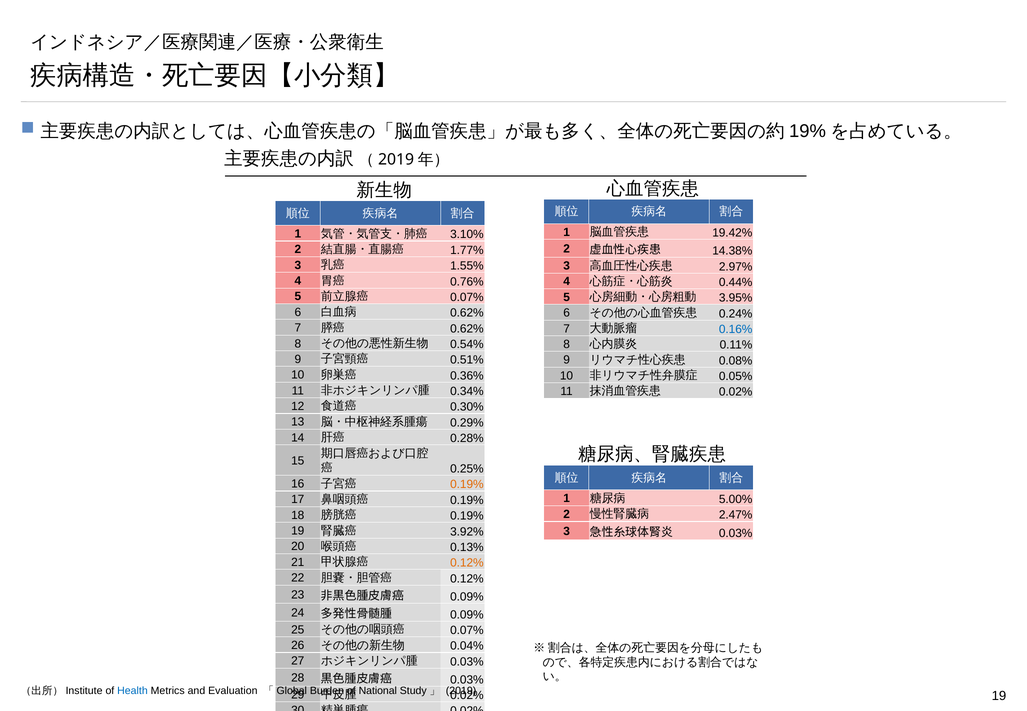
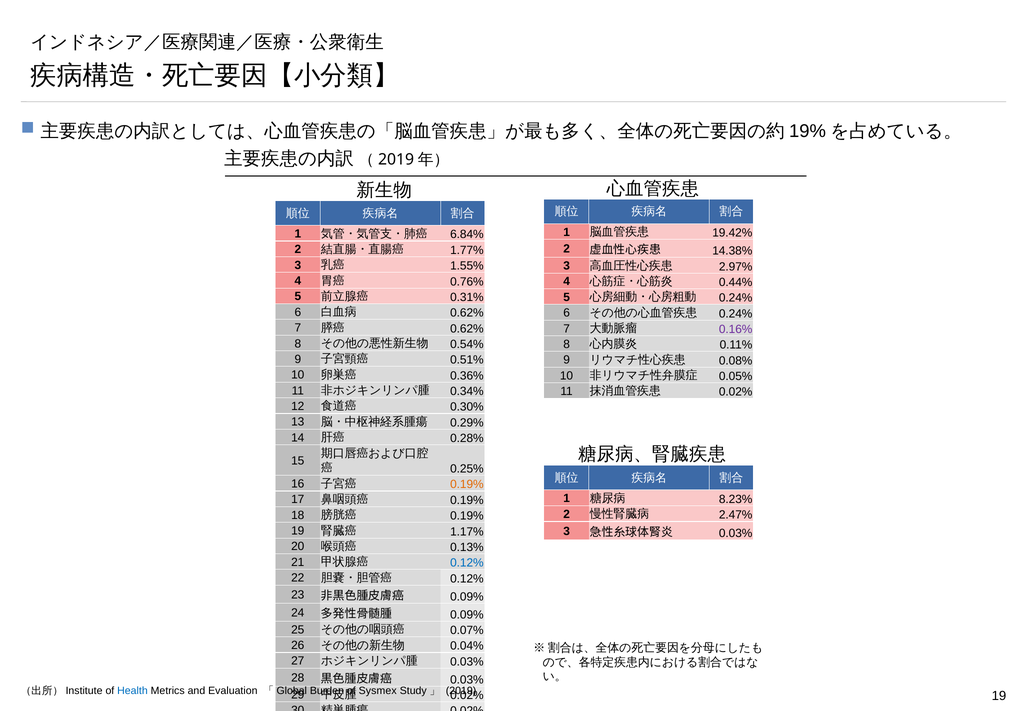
3.10%: 3.10% -> 6.84%
0.07% at (467, 297): 0.07% -> 0.31%
3.95% at (736, 298): 3.95% -> 0.24%
0.16% colour: blue -> purple
5.00%: 5.00% -> 8.23%
3.92%: 3.92% -> 1.17%
0.12% at (467, 563) colour: orange -> blue
National: National -> Sysmex
